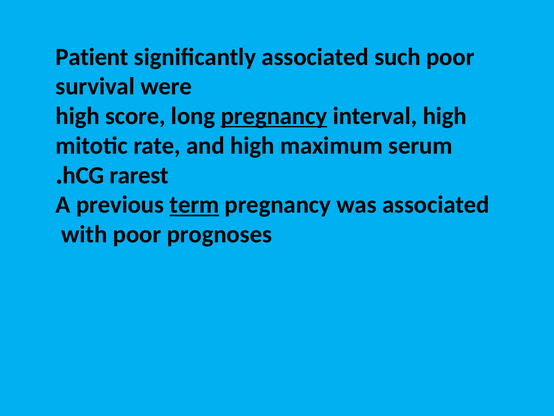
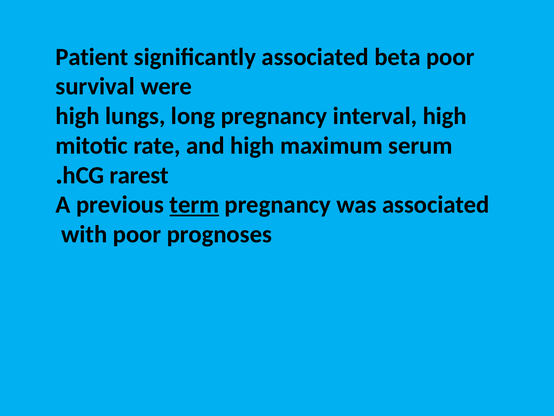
such: such -> beta
score: score -> lungs
pregnancy at (274, 116) underline: present -> none
